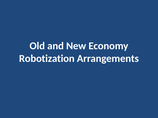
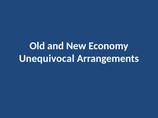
Robotization: Robotization -> Unequivocal
